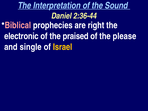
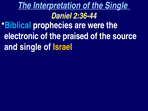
the Sound: Sound -> Single
Biblical colour: pink -> light blue
right: right -> were
please: please -> source
